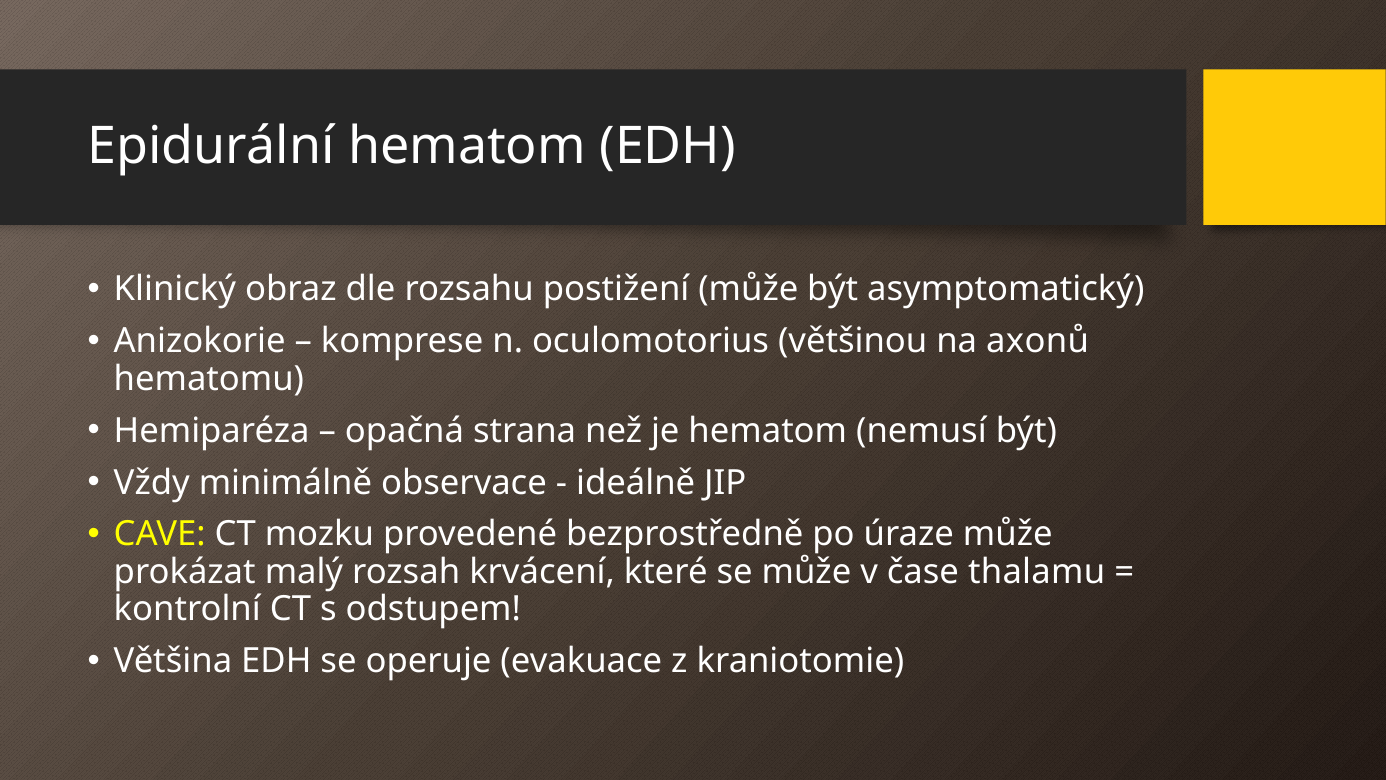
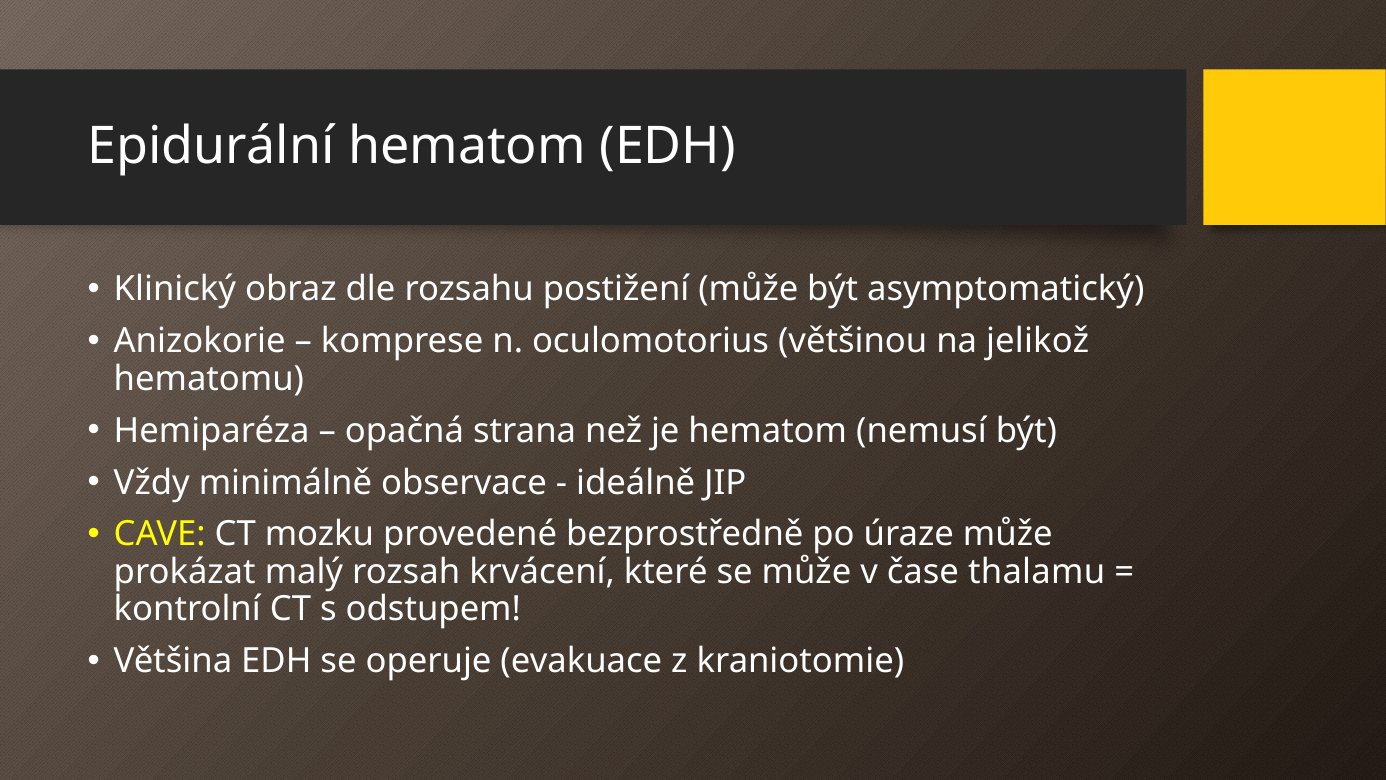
axonů: axonů -> jelikož
